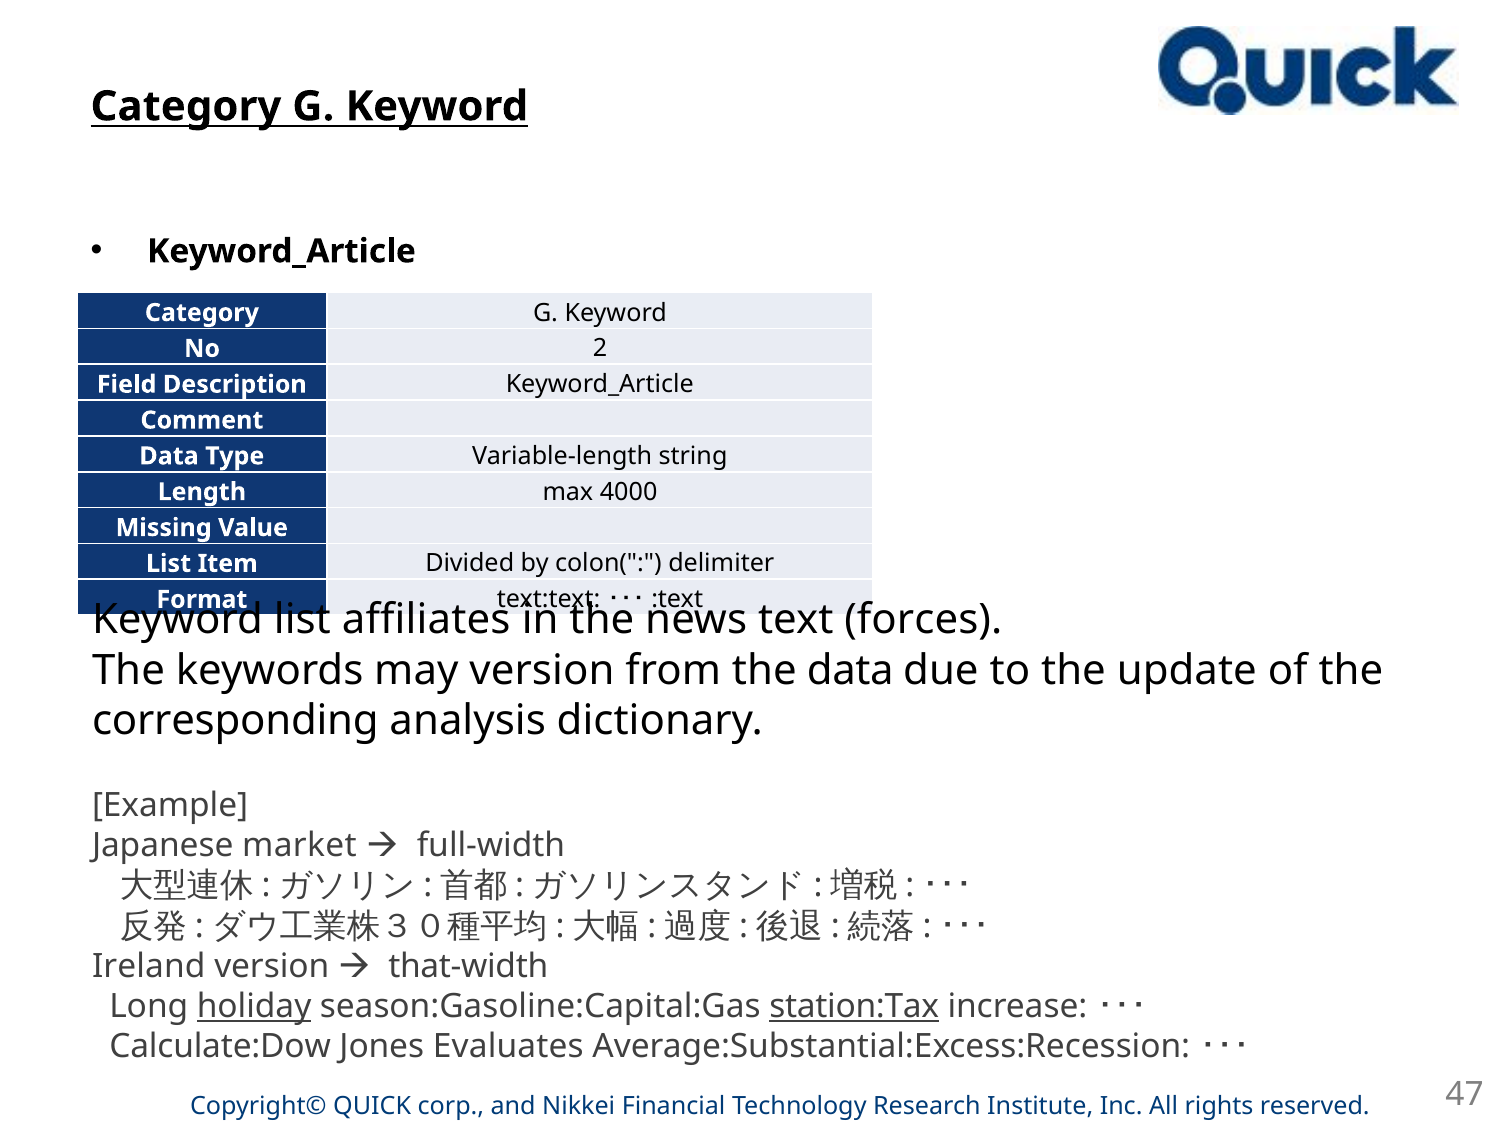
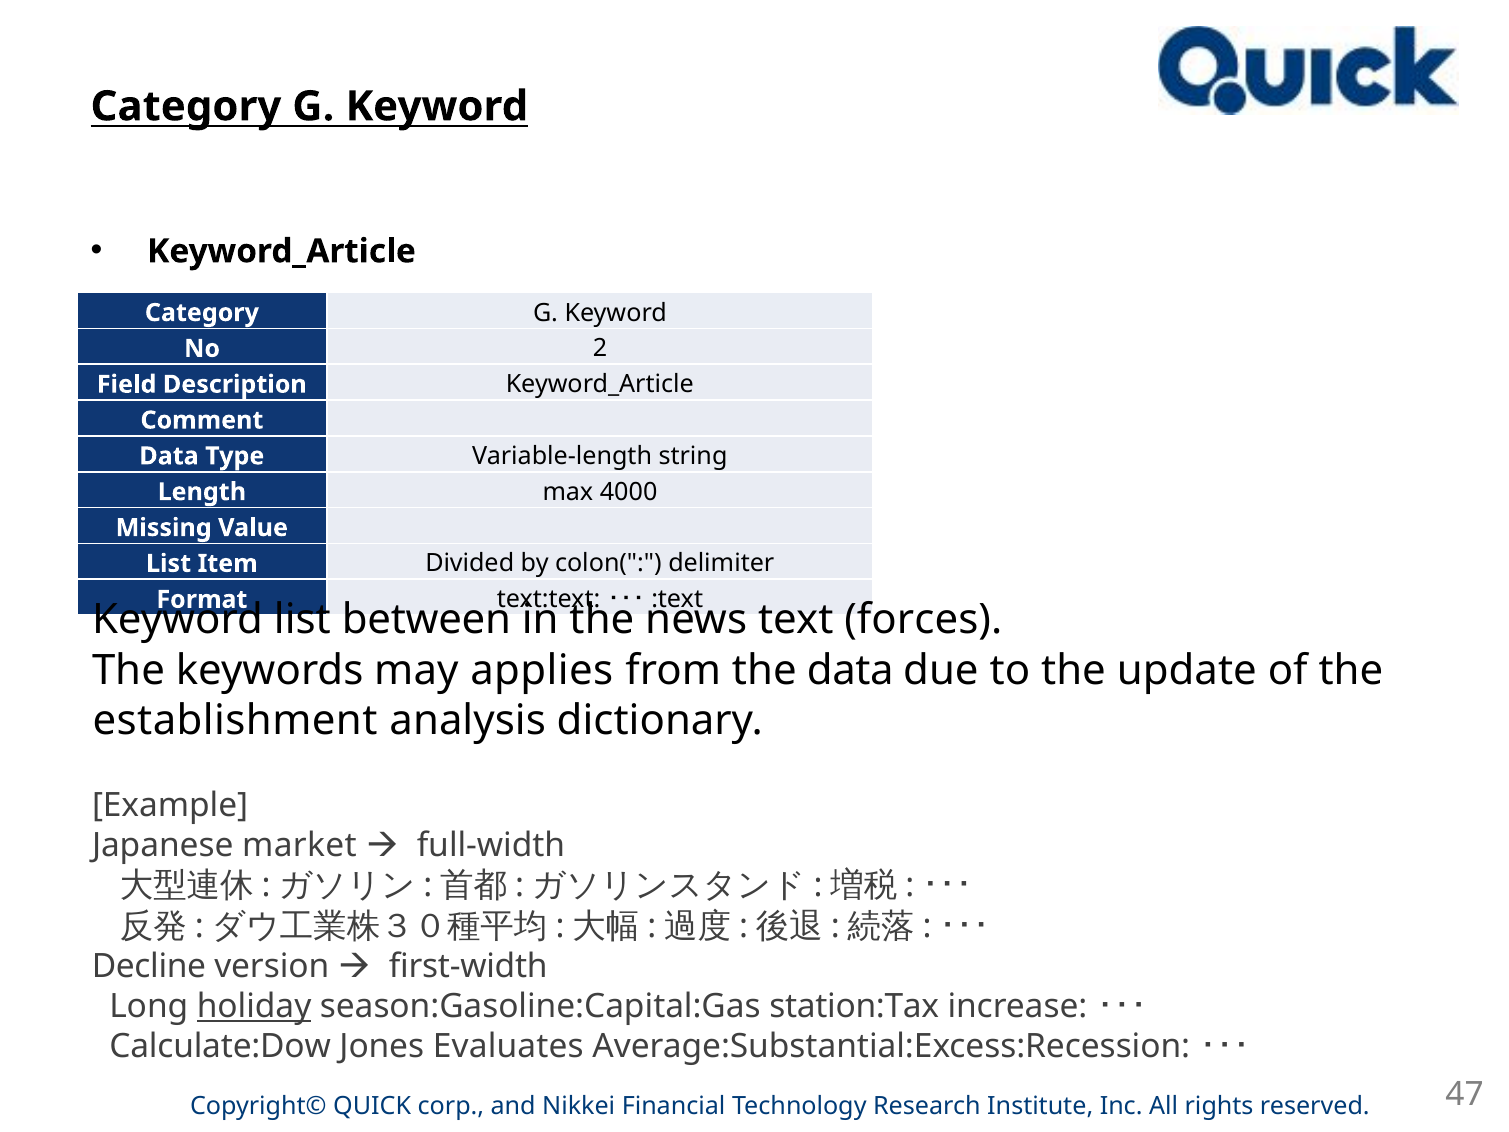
affiliates: affiliates -> between
may version: version -> applies
corresponding: corresponding -> establishment
Ireland: Ireland -> Decline
that-width: that-width -> first-width
station:Tax underline: present -> none
